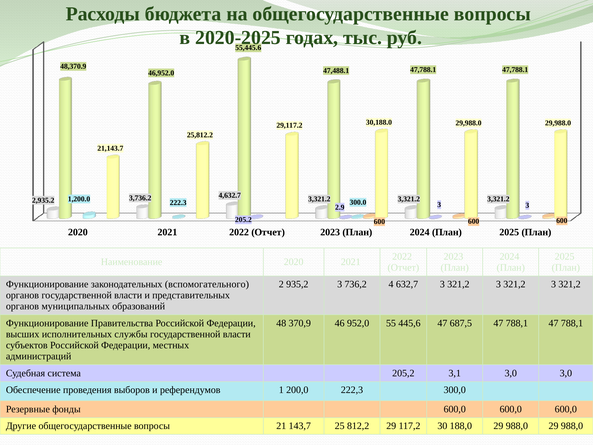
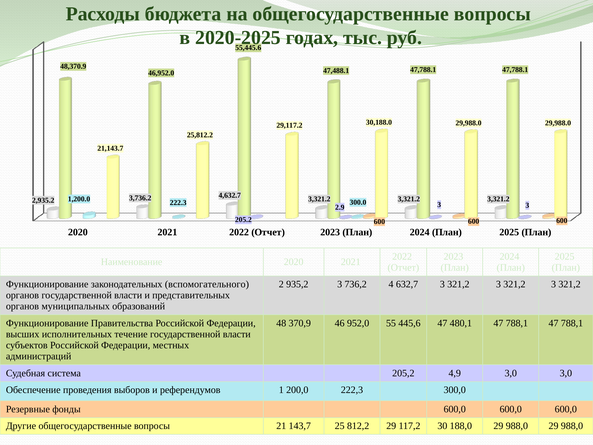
687,5: 687,5 -> 480,1
службы: службы -> течение
3,1: 3,1 -> 4,9
